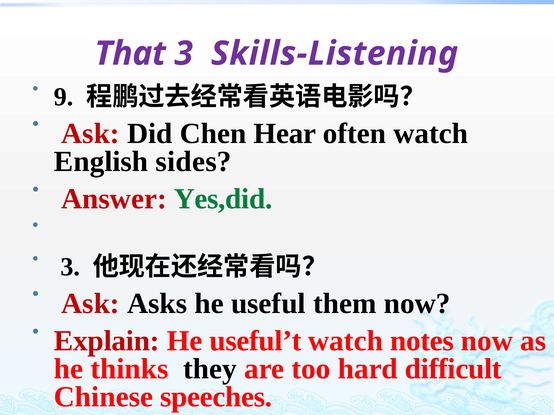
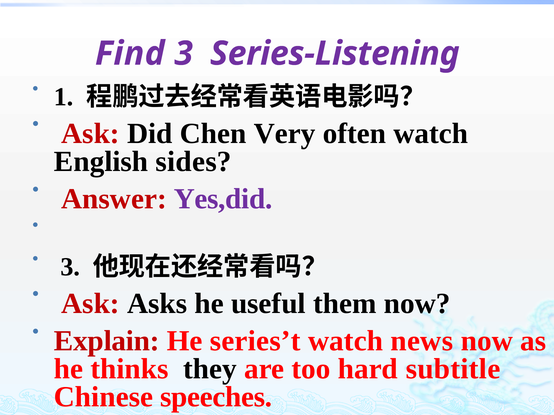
That: That -> Find
Skills-Listening: Skills-Listening -> Series-Listening
9: 9 -> 1
Hear: Hear -> Very
Yes,did colour: green -> purple
useful’t: useful’t -> series’t
notes: notes -> news
difficult: difficult -> subtitle
